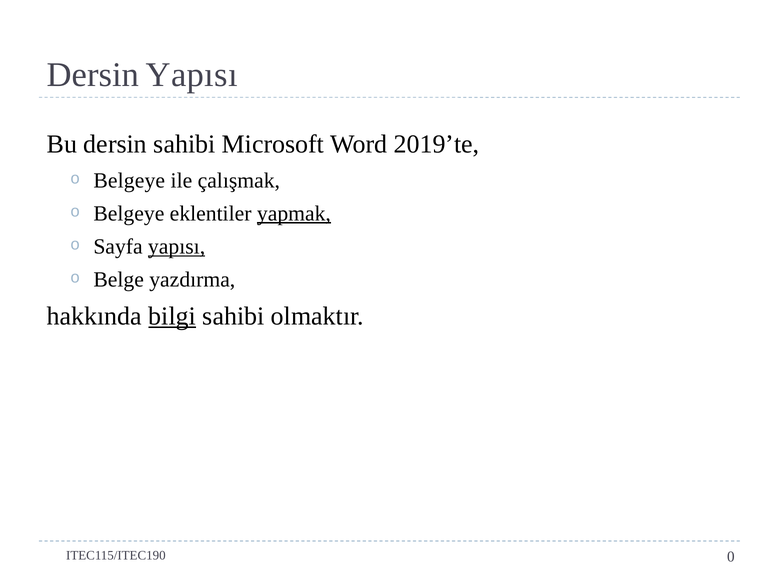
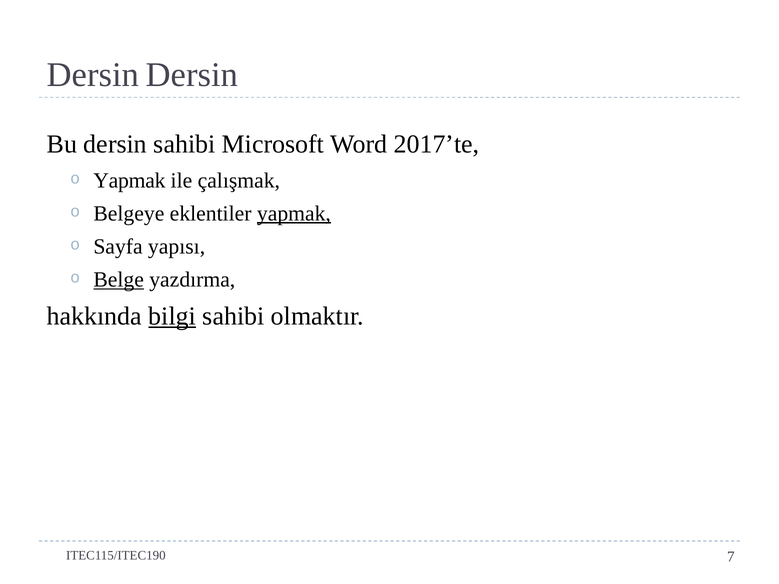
Dersin Yapısı: Yapısı -> Dersin
2019’te: 2019’te -> 2017’te
Belgeye at (129, 181): Belgeye -> Yapmak
yapısı at (177, 247) underline: present -> none
Belge underline: none -> present
0: 0 -> 7
